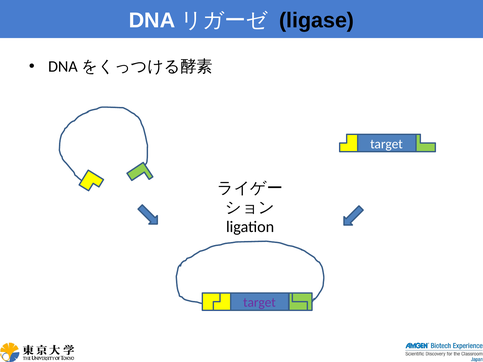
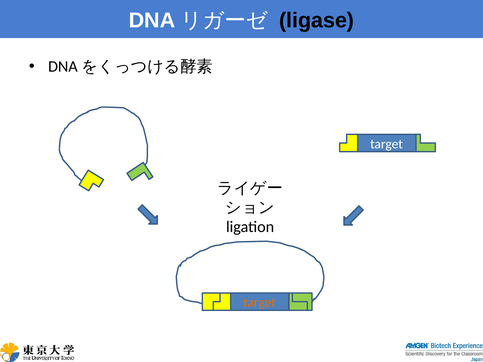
target at (259, 303) colour: purple -> orange
